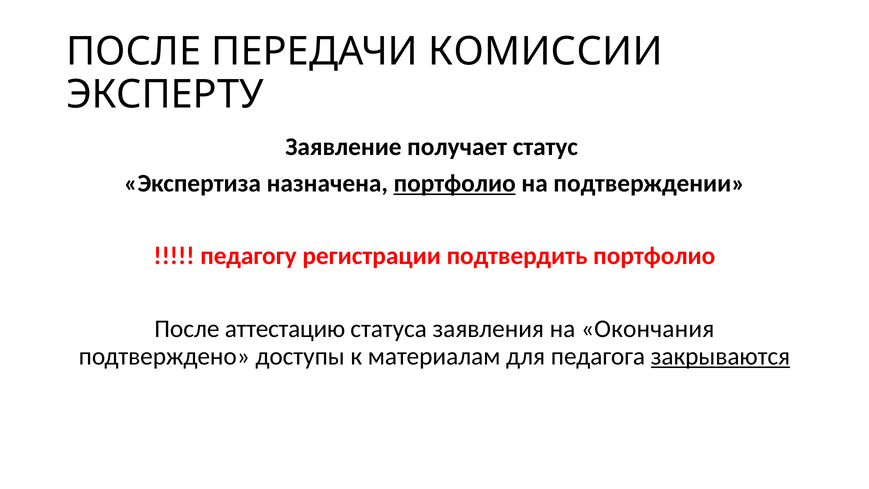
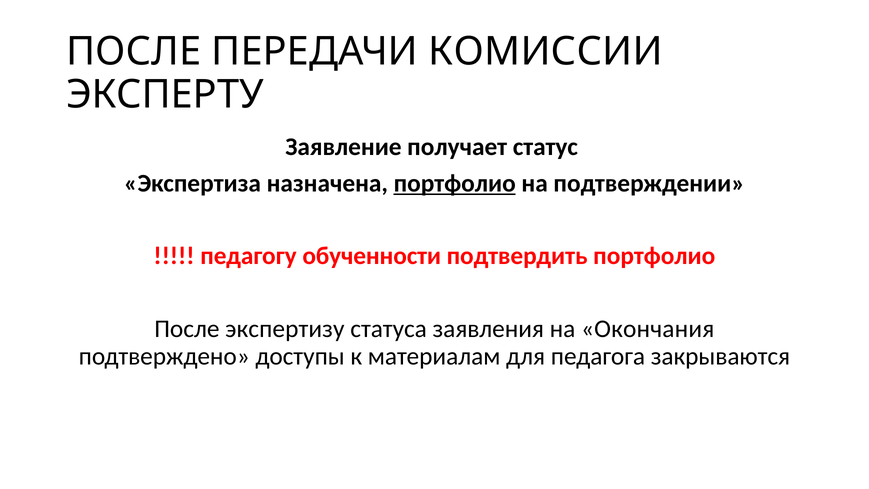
регистрации: регистрации -> обученности
аттестацию: аттестацию -> экспертизу
закрываются underline: present -> none
